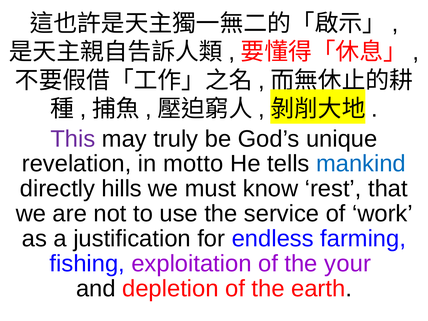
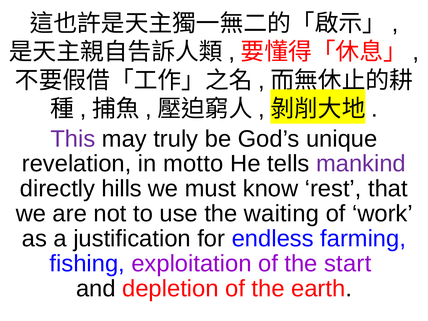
mankind colour: blue -> purple
service: service -> waiting
your: your -> start
